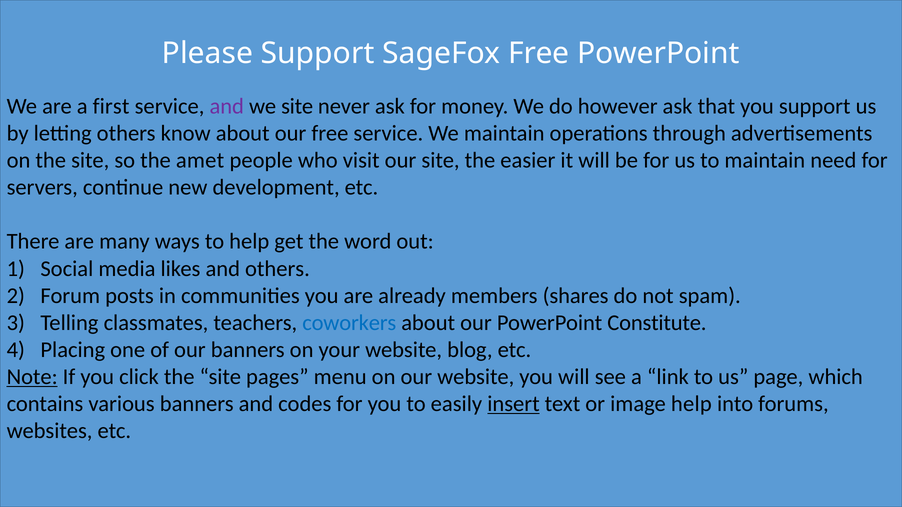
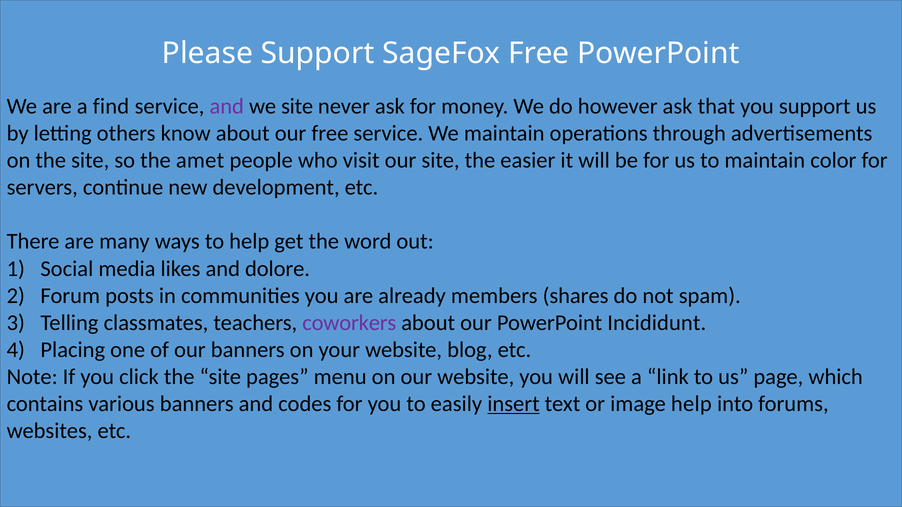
first: first -> find
need: need -> color
and others: others -> dolore
coworkers colour: blue -> purple
Constitute: Constitute -> Incididunt
Note underline: present -> none
